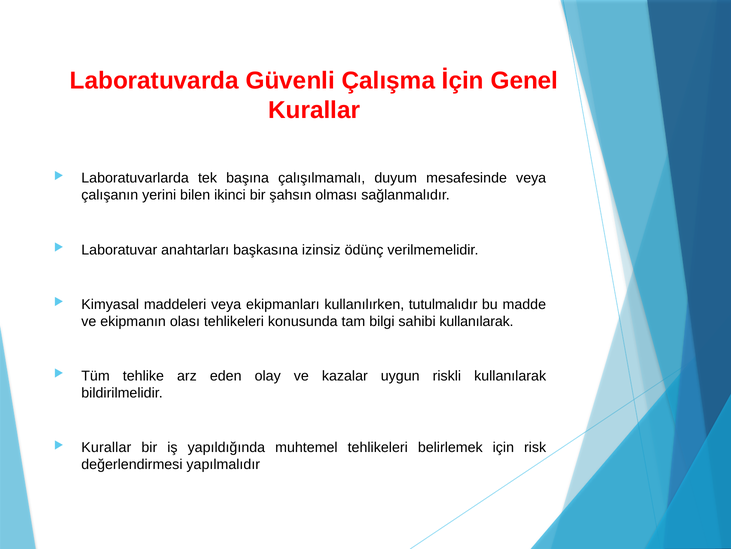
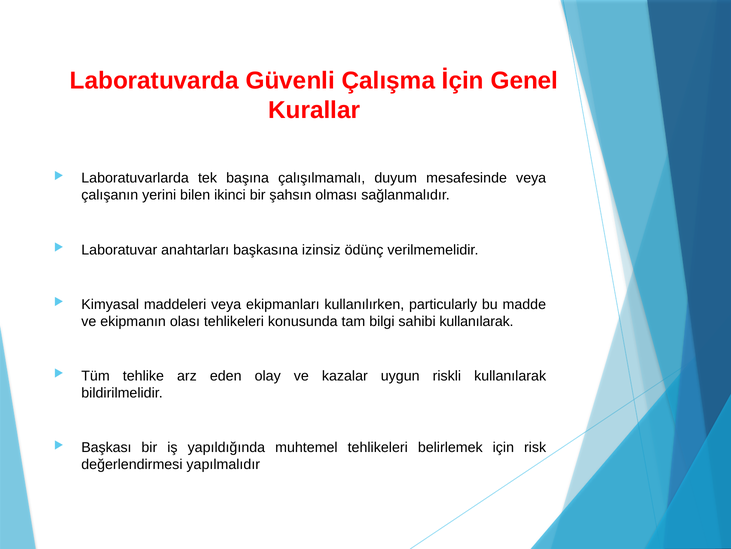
tutulmalıdır: tutulmalıdır -> particularly
Kurallar at (106, 447): Kurallar -> Başkası
